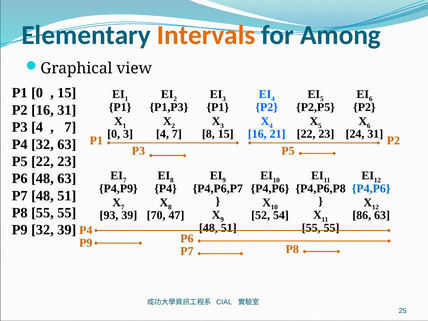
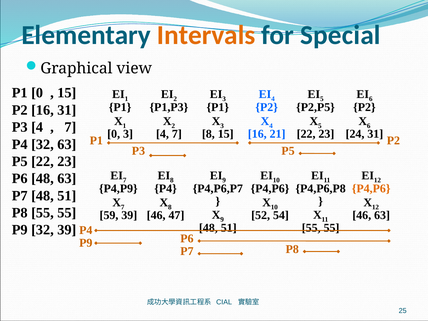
Among: Among -> Special
P4,P6 at (371, 189) colour: blue -> orange
93: 93 -> 59
70 at (156, 215): 70 -> 46
86 at (362, 215): 86 -> 46
